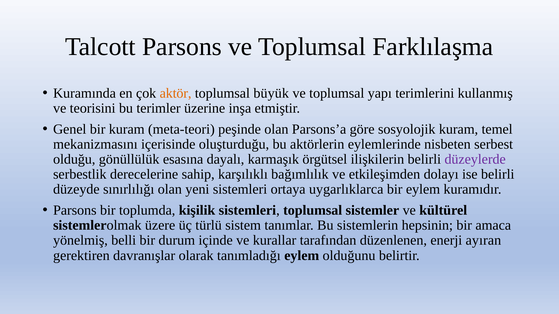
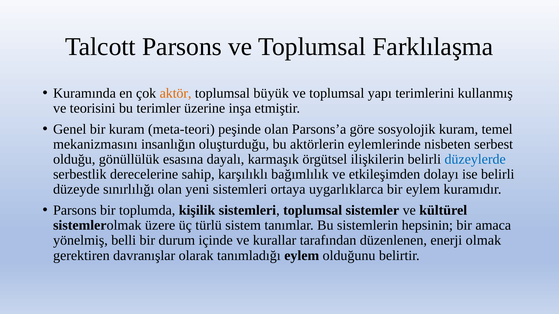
içerisinde: içerisinde -> insanlığın
düzeylerde colour: purple -> blue
ayıran: ayıran -> olmak
